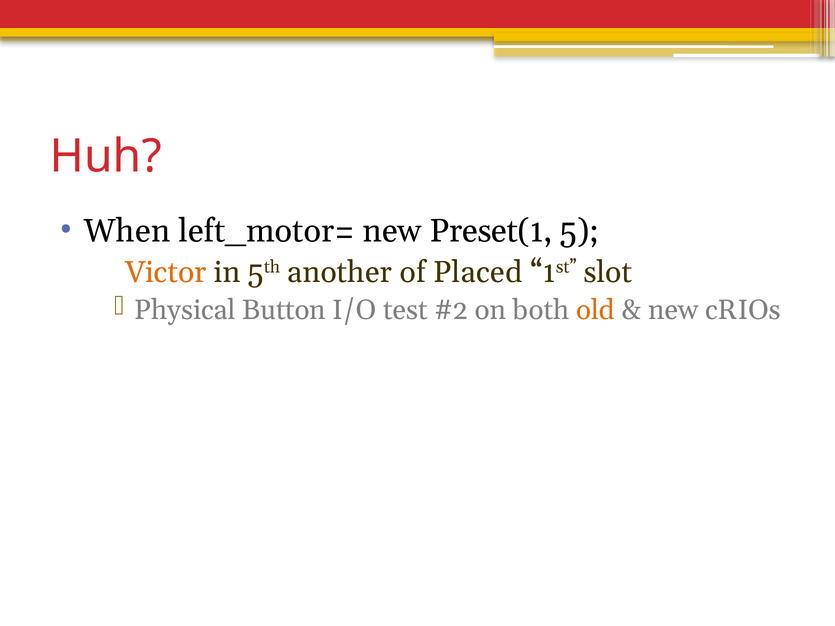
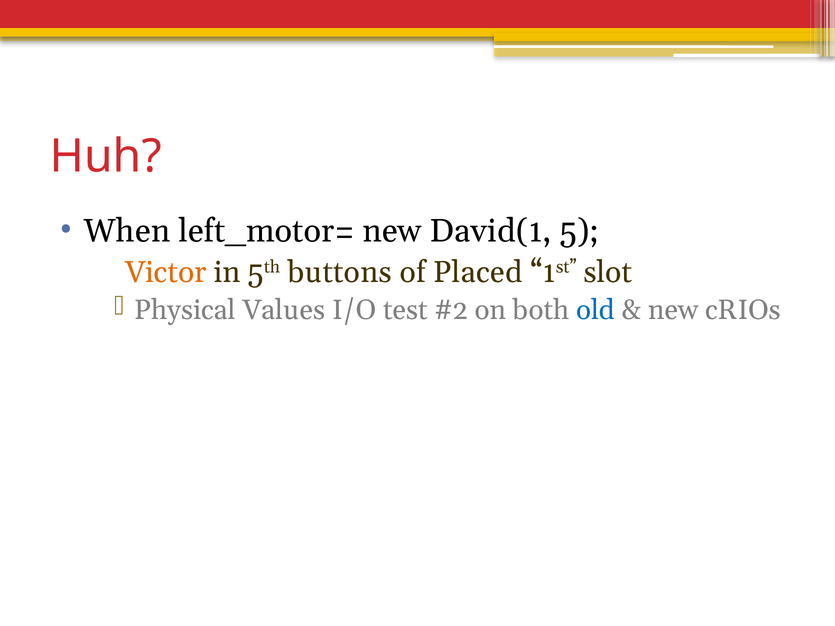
Preset(1: Preset(1 -> David(1
another: another -> buttons
Button: Button -> Values
old colour: orange -> blue
